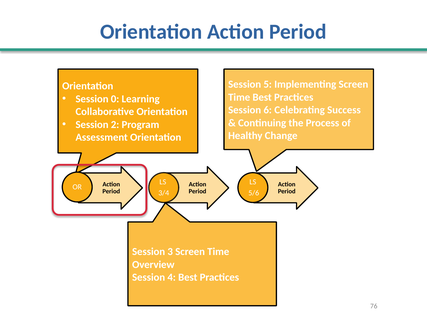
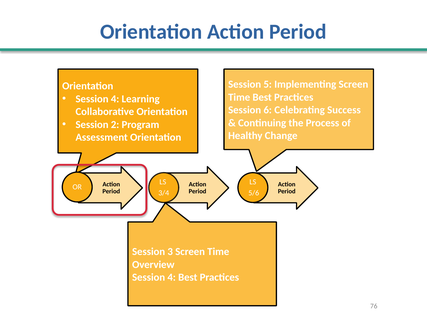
0 at (115, 99): 0 -> 4
